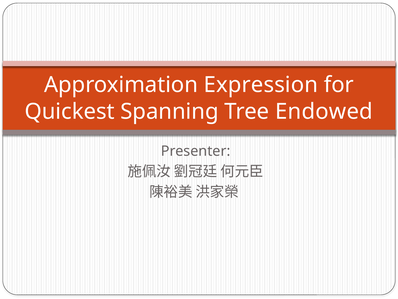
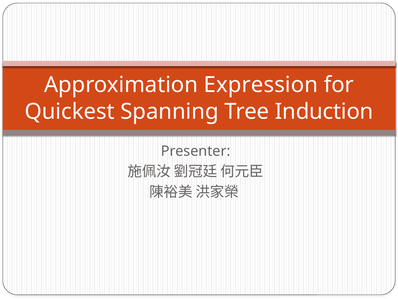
Endowed: Endowed -> Induction
